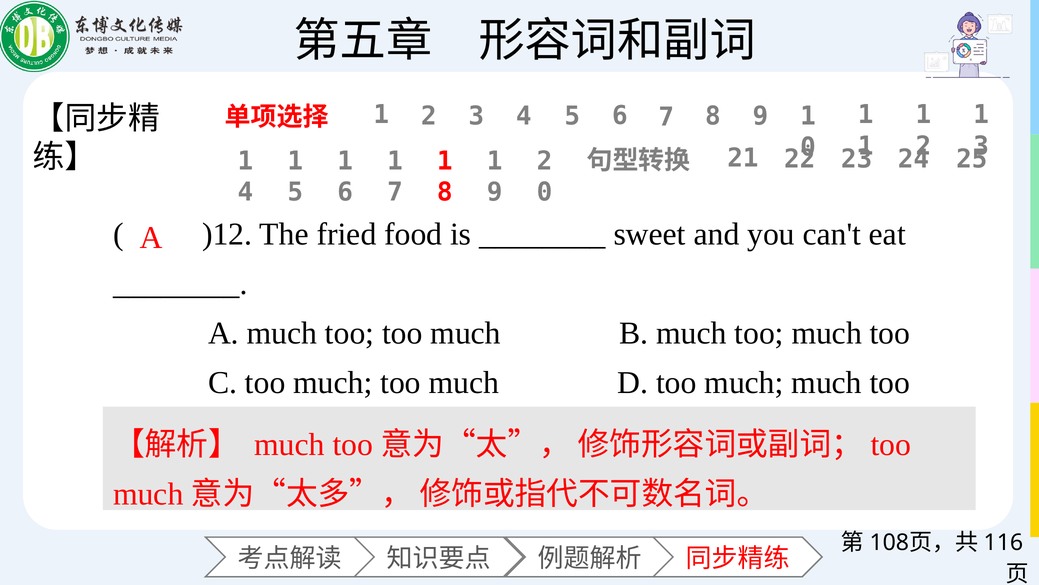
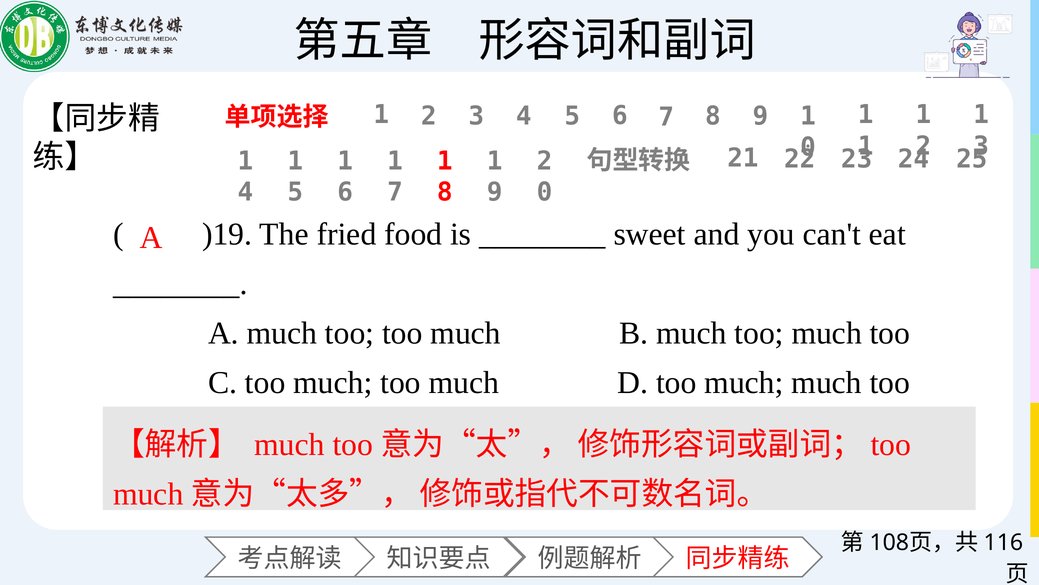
)12: )12 -> )19
